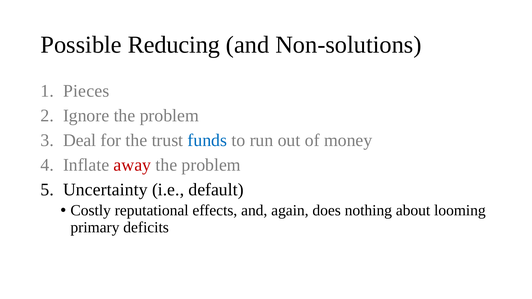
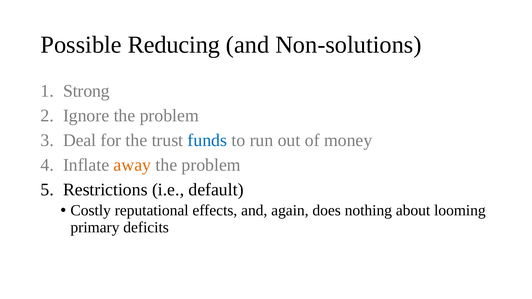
Pieces: Pieces -> Strong
away colour: red -> orange
Uncertainty: Uncertainty -> Restrictions
